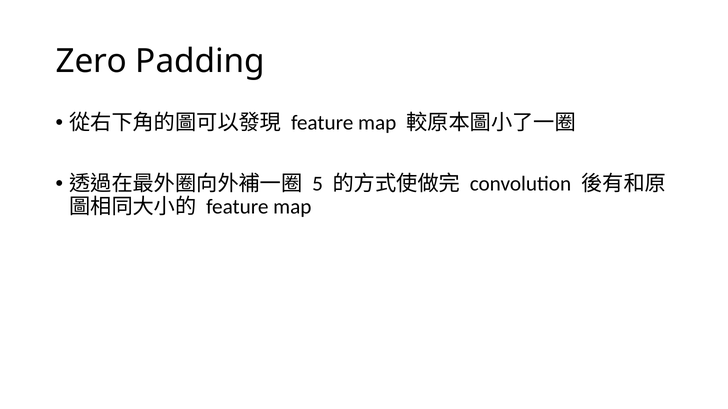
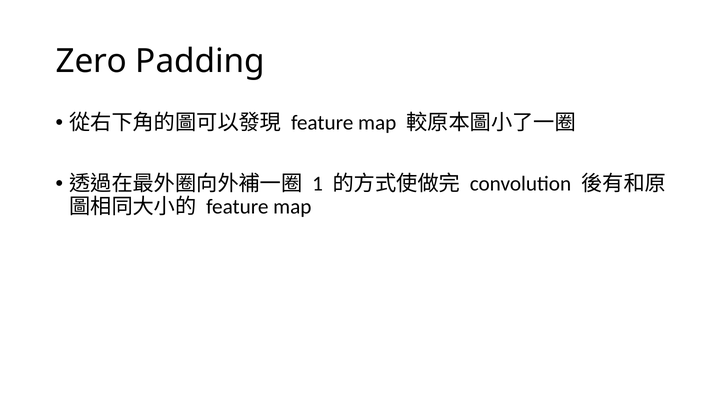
5: 5 -> 1
